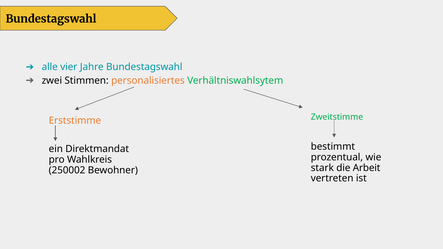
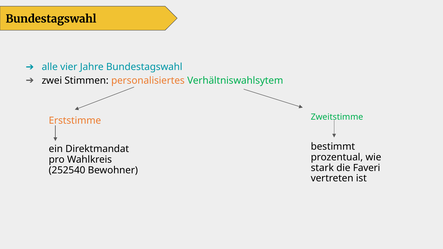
Arbeit: Arbeit -> Faveri
250002: 250002 -> 252540
